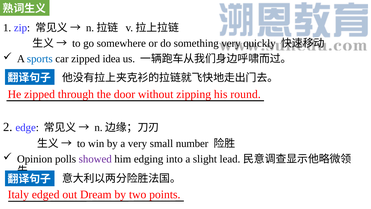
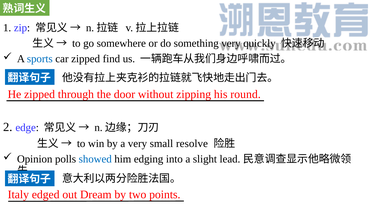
idea: idea -> find
number: number -> resolve
showed colour: purple -> blue
